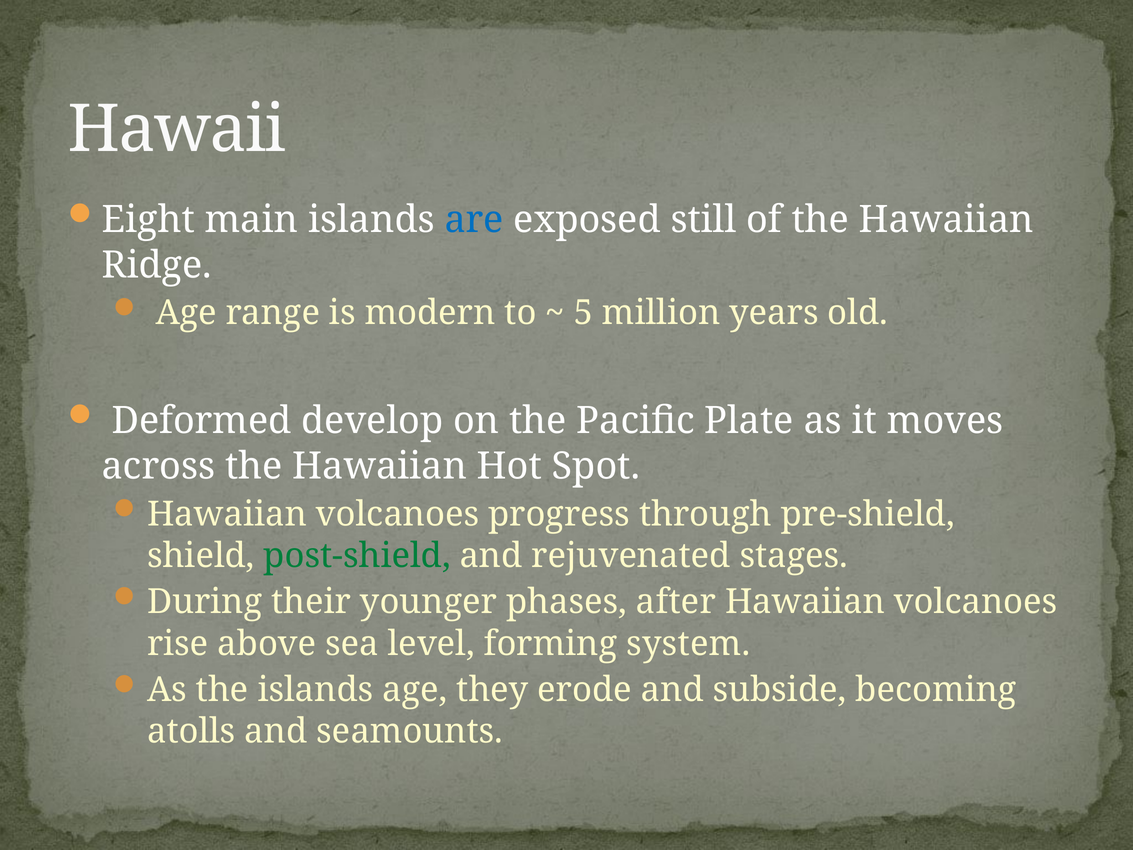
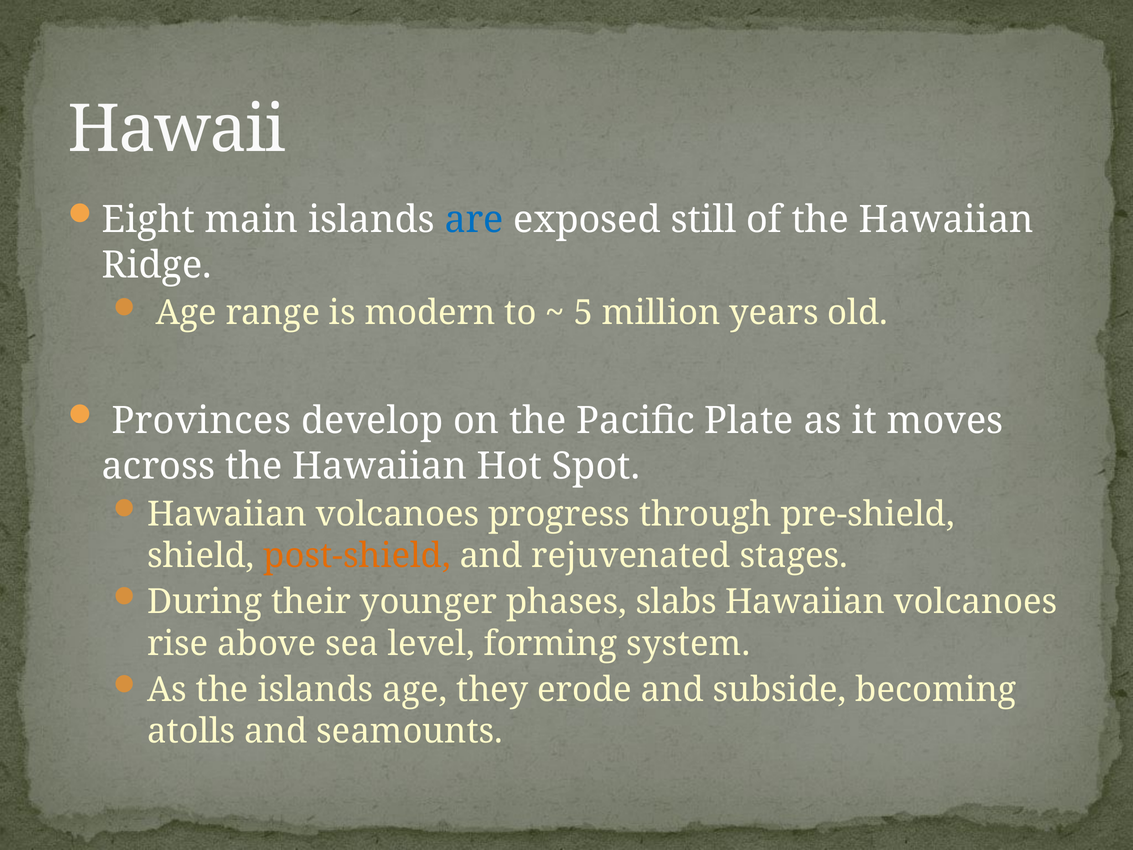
Deformed: Deformed -> Provinces
post-shield colour: green -> orange
after: after -> slabs
